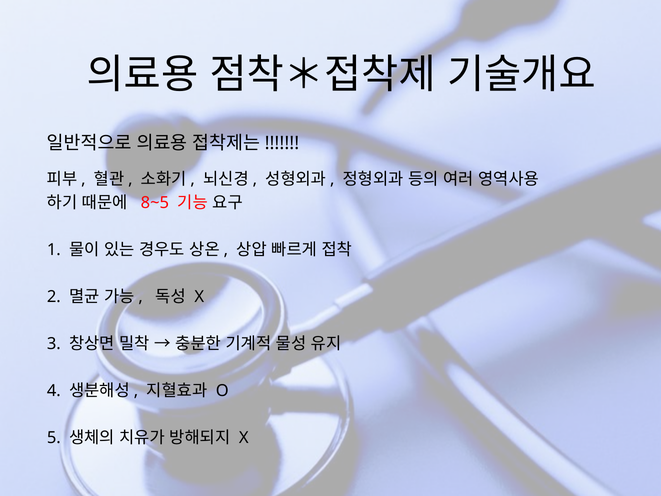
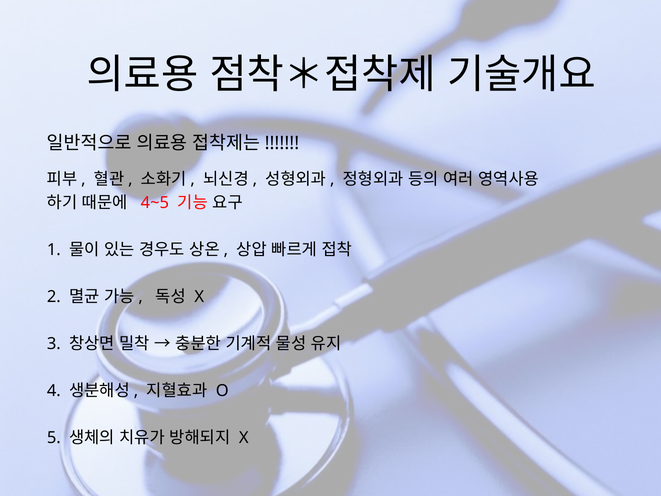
8~5: 8~5 -> 4~5
